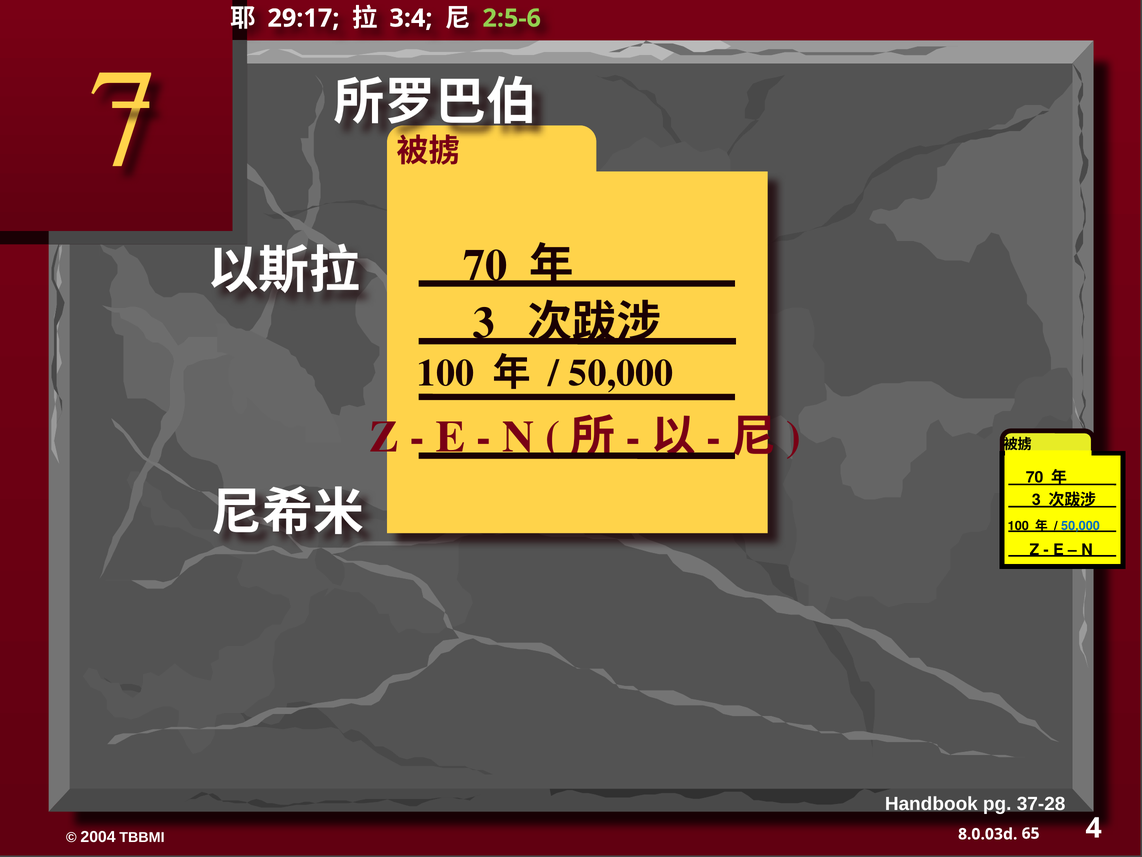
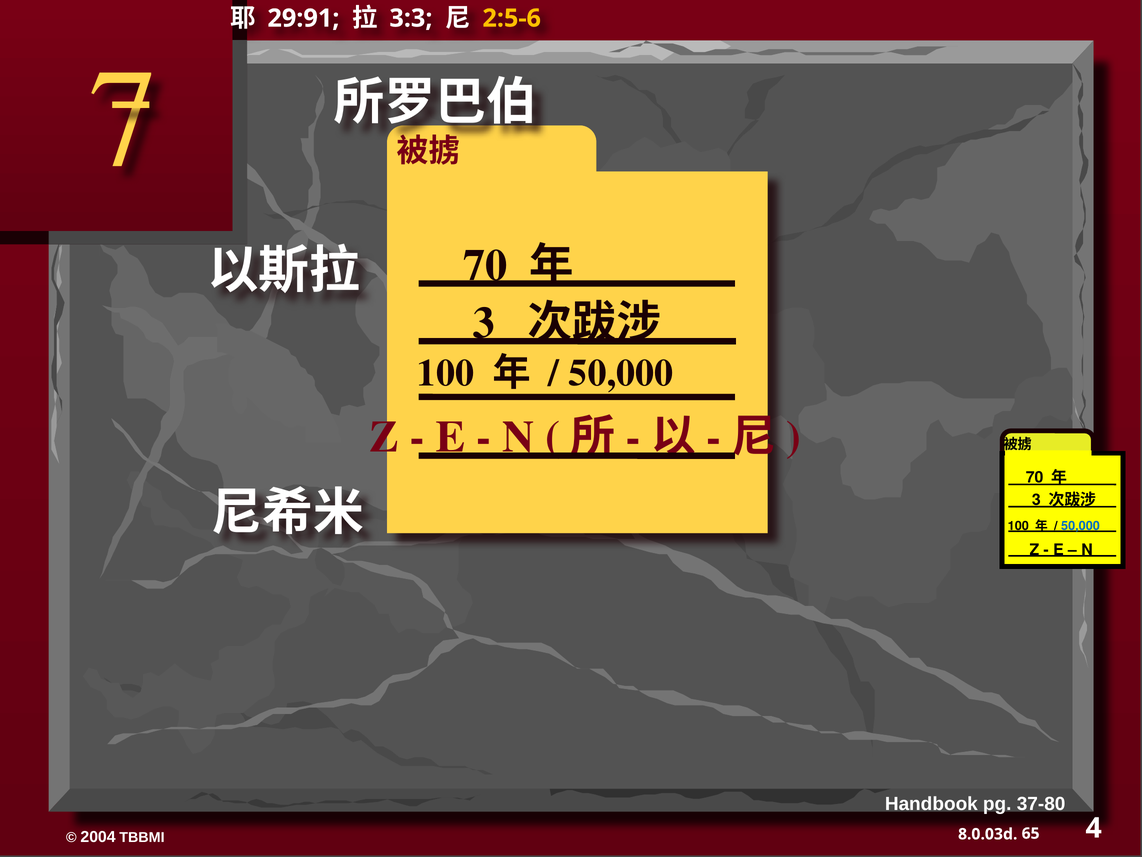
29:17: 29:17 -> 29:91
3:4: 3:4 -> 3:3
2:5-6 colour: light green -> yellow
37-28: 37-28 -> 37-80
